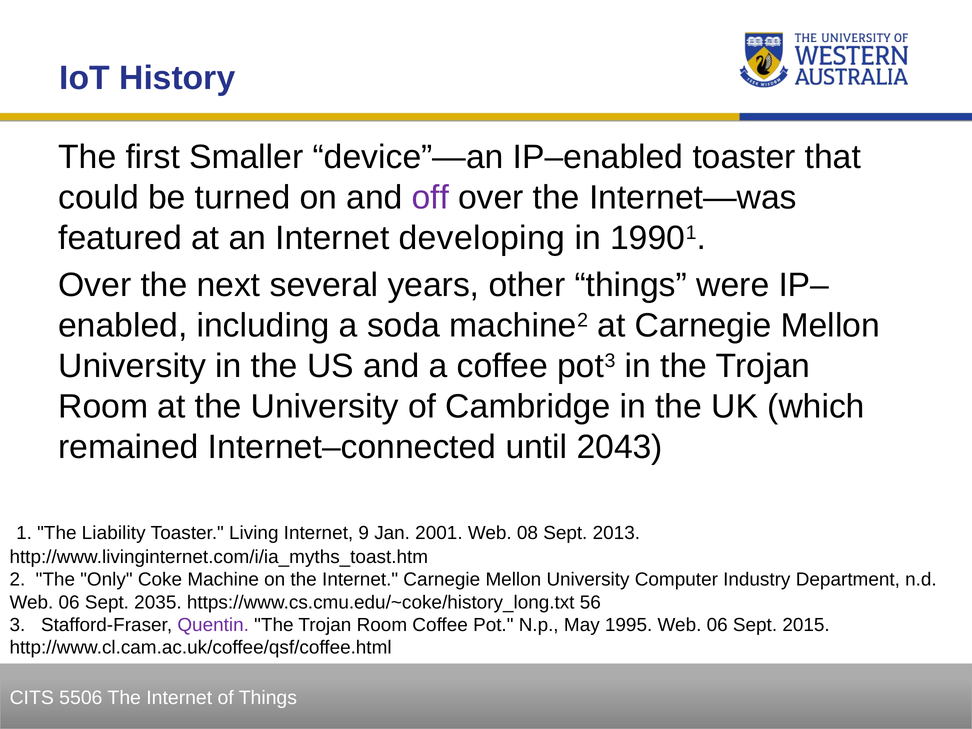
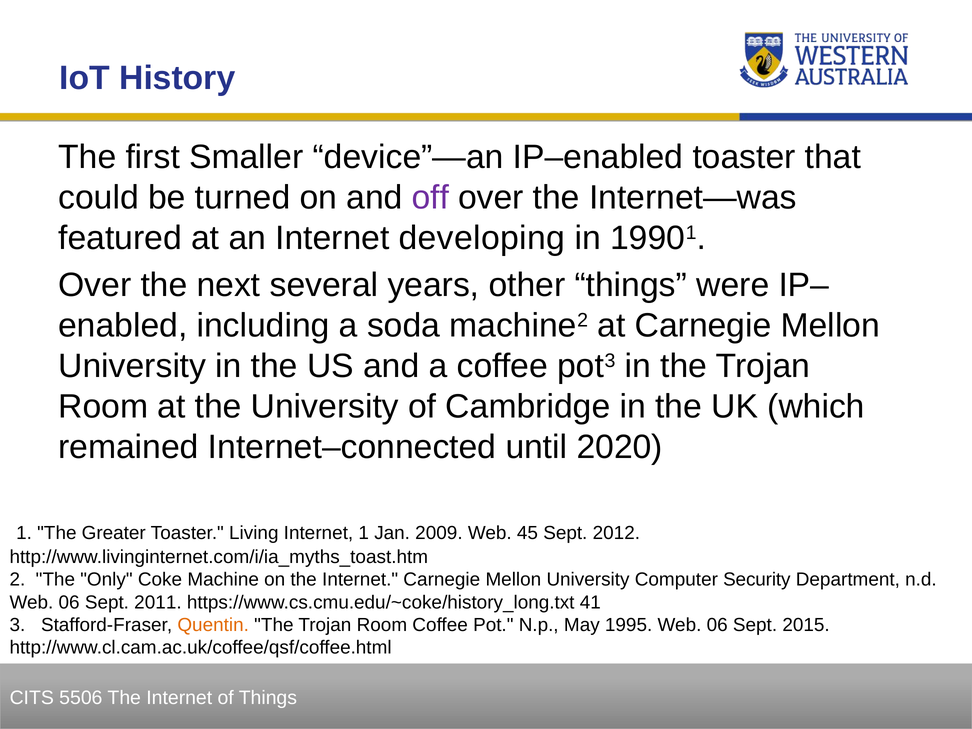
2043: 2043 -> 2020
Liability: Liability -> Greater
Internet 9: 9 -> 1
2001: 2001 -> 2009
08: 08 -> 45
2013: 2013 -> 2012
Industry: Industry -> Security
2035: 2035 -> 2011
56: 56 -> 41
Quentin colour: purple -> orange
